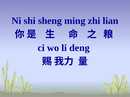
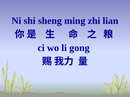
deng: deng -> gong
